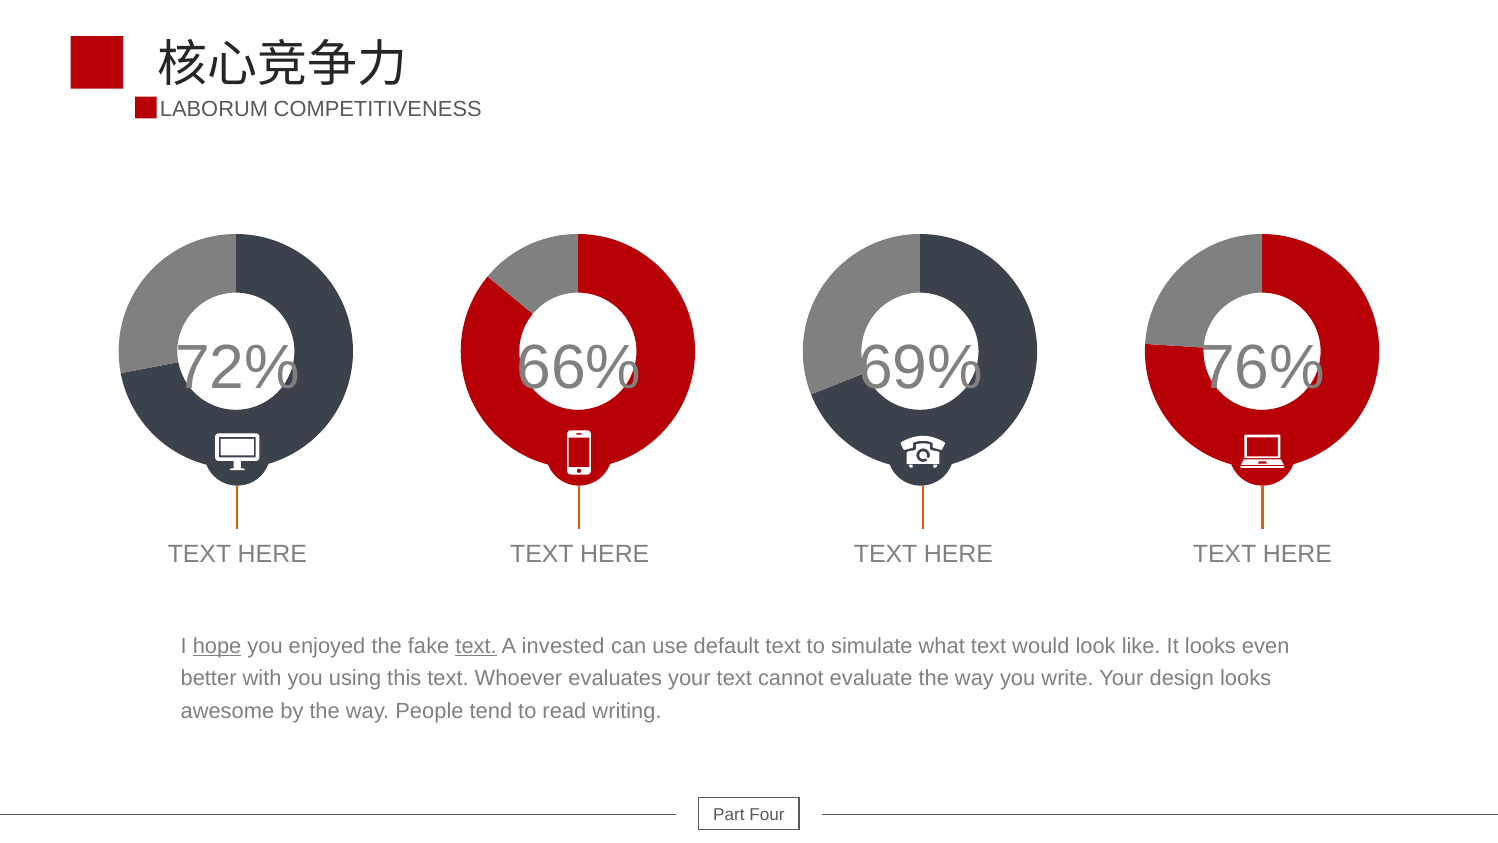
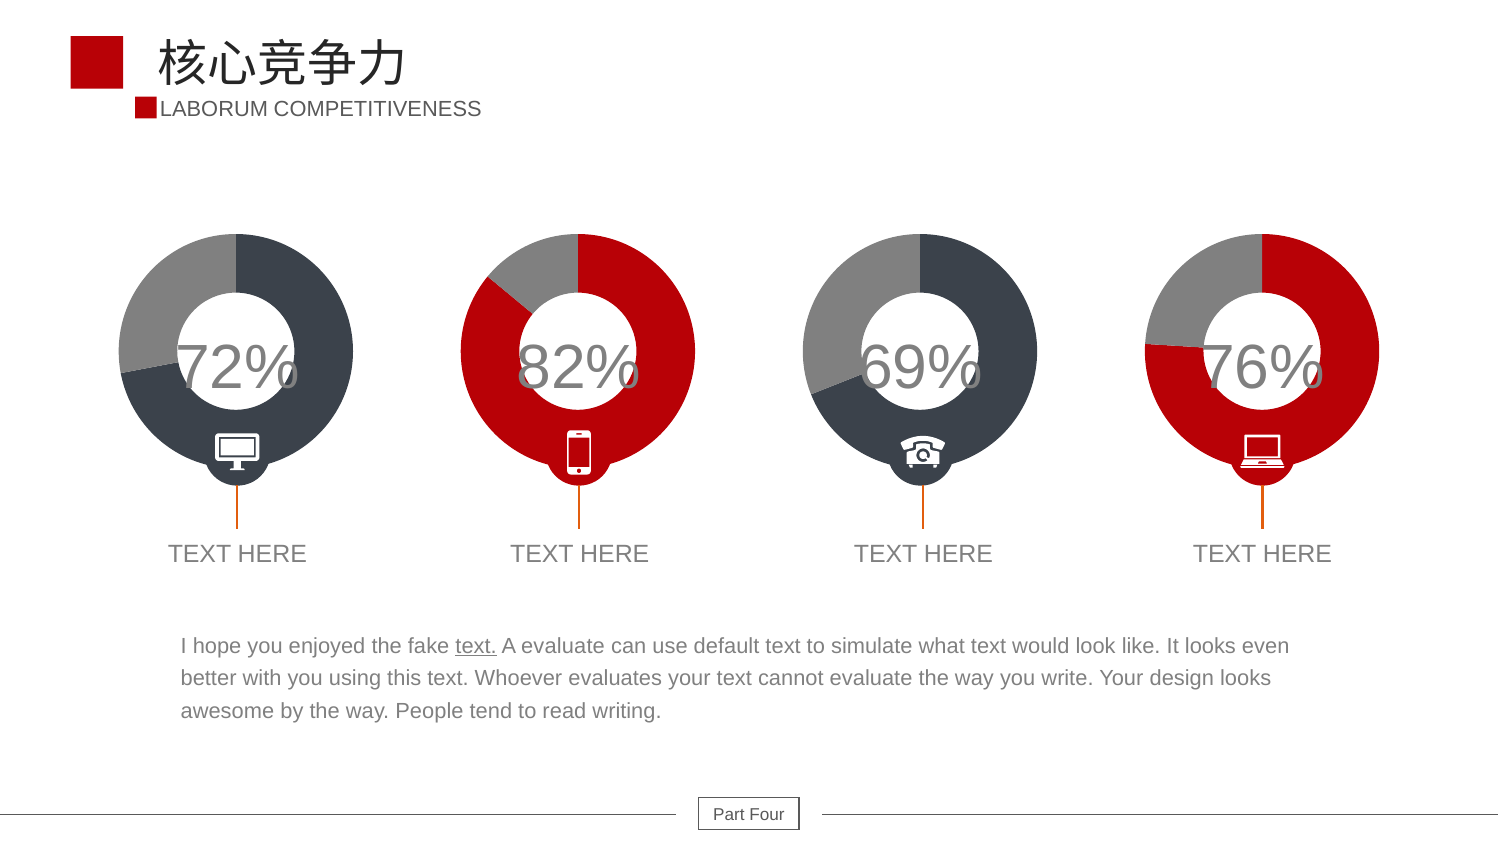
66%: 66% -> 82%
hope underline: present -> none
A invested: invested -> evaluate
